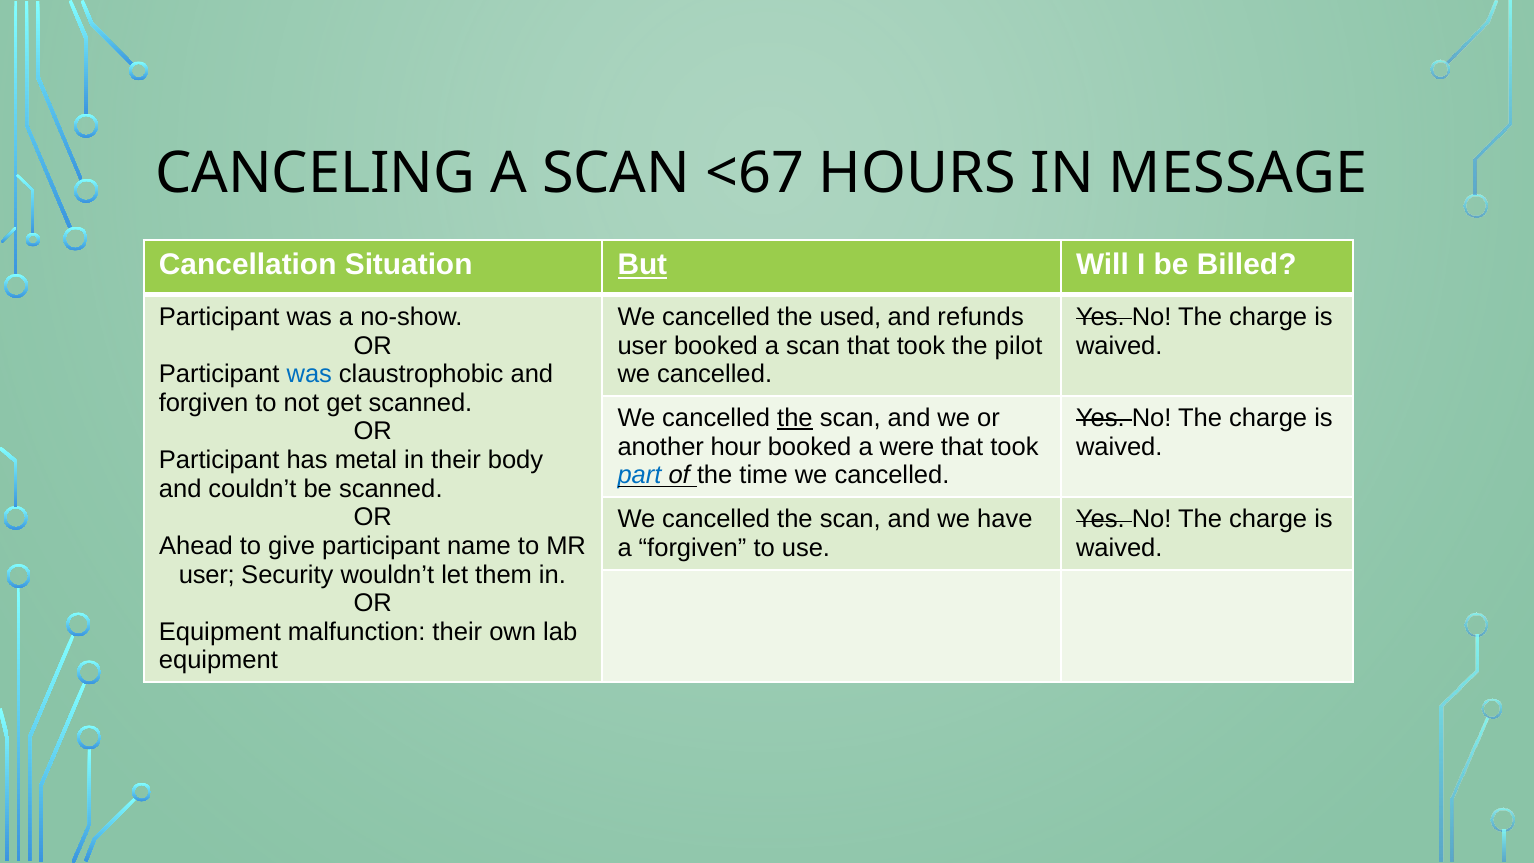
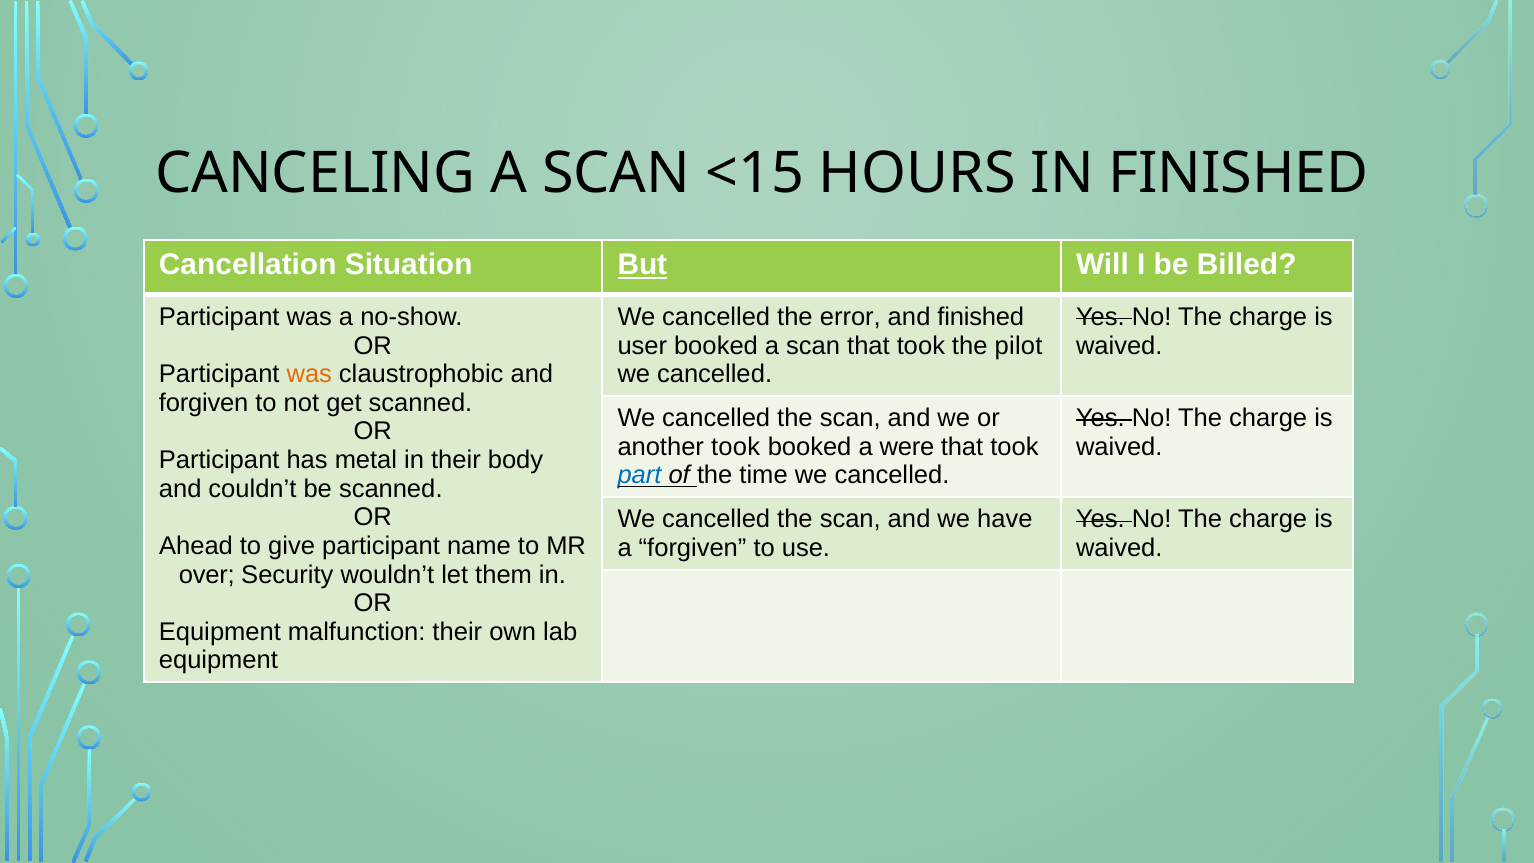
<67: <67 -> <15
IN MESSAGE: MESSAGE -> FINISHED
used: used -> error
and refunds: refunds -> finished
was at (309, 374) colour: blue -> orange
the at (795, 418) underline: present -> none
another hour: hour -> took
user at (207, 575): user -> over
